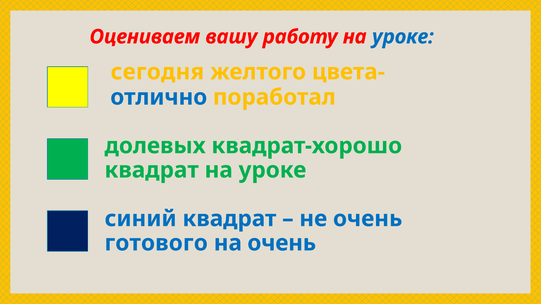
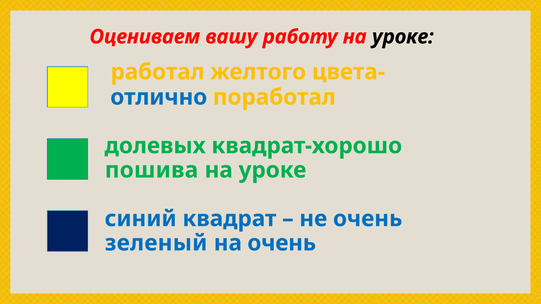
уроке at (403, 37) colour: blue -> black
сегодня: сегодня -> работал
квадрат at (152, 170): квадрат -> пошива
готового: готового -> зеленый
